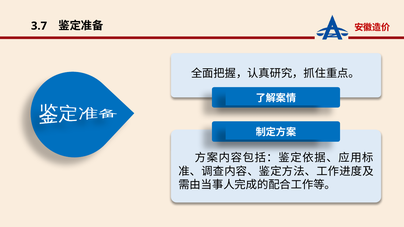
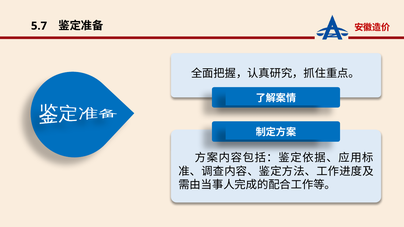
3.7: 3.7 -> 5.7
